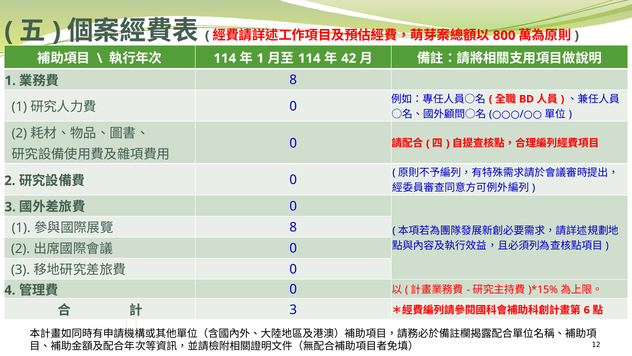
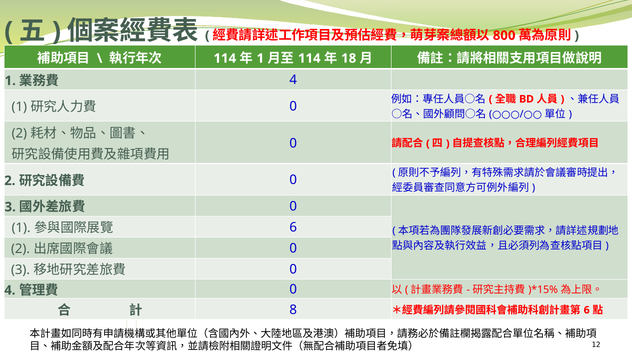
42: 42 -> 18
8 at (293, 80): 8 -> 4
8 at (293, 227): 8 -> 6
3 at (293, 309): 3 -> 8
